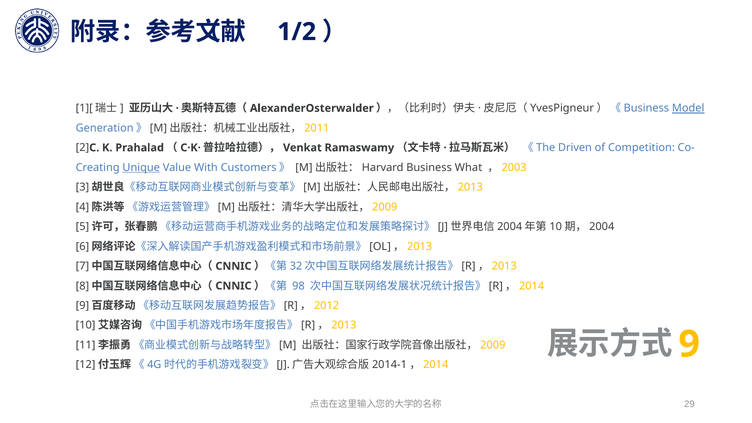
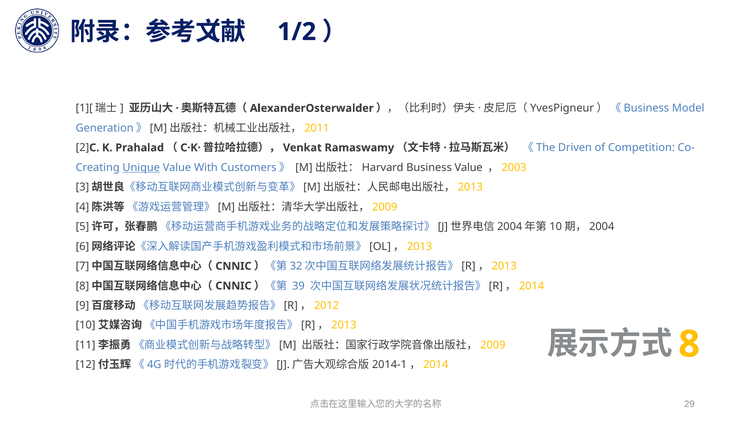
Model underline: present -> none
Business What: What -> Value
98: 98 -> 39
9: 9 -> 8
